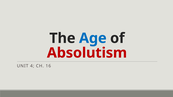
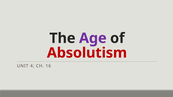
Age colour: blue -> purple
